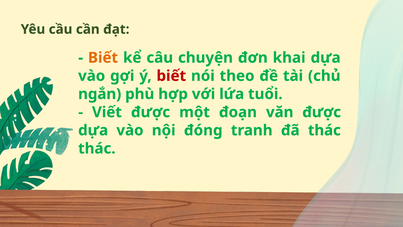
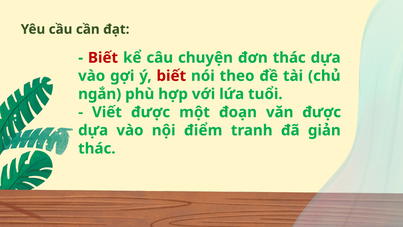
Biết at (103, 58) colour: orange -> red
đơn khai: khai -> thác
đóng: đóng -> điểm
đã thác: thác -> giản
